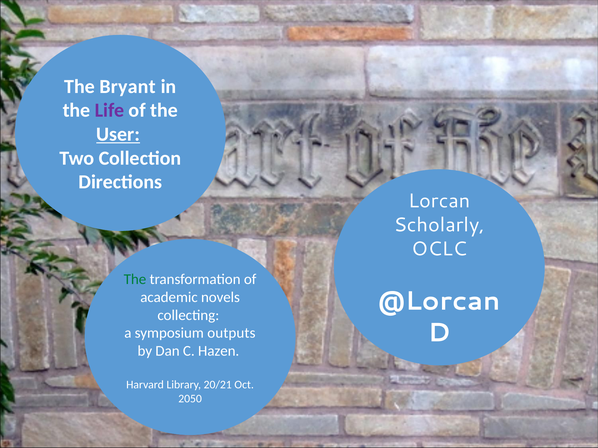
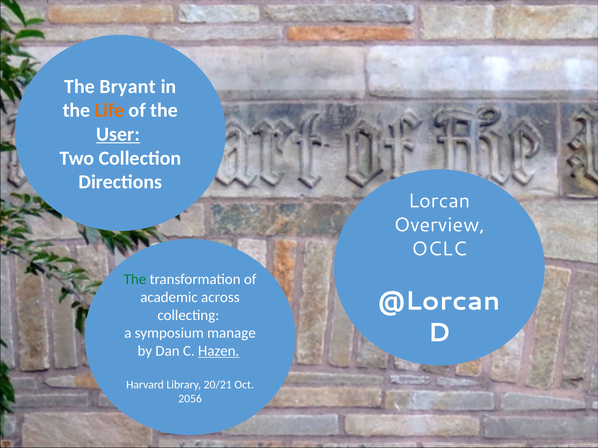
Life colour: purple -> orange
Scholarly: Scholarly -> Overview
novels: novels -> across
outputs: outputs -> manage
Hazen underline: none -> present
2050: 2050 -> 2056
